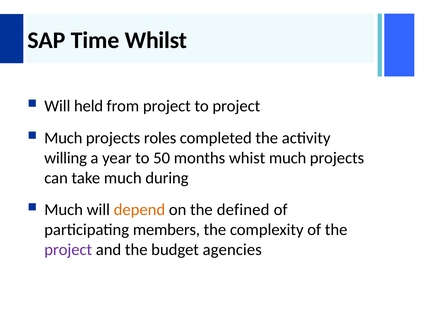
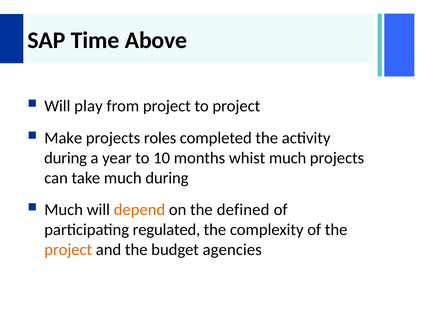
Whilst: Whilst -> Above
held: held -> play
Much at (63, 138): Much -> Make
willing at (66, 158): willing -> during
50: 50 -> 10
members: members -> regulated
project at (68, 250) colour: purple -> orange
